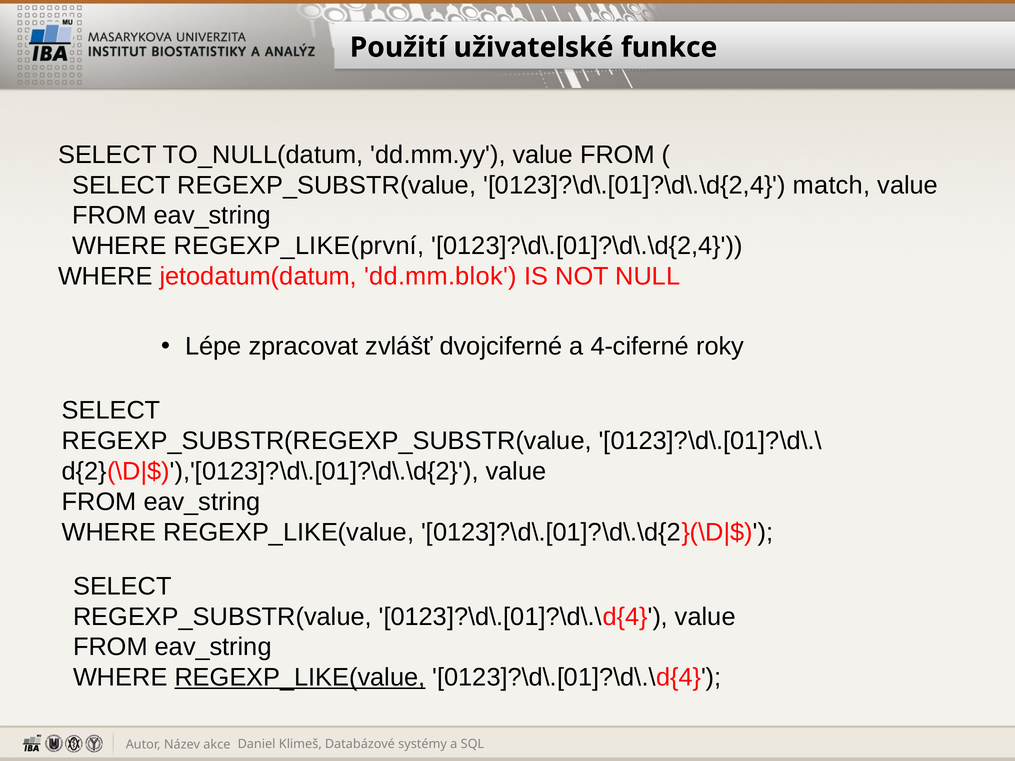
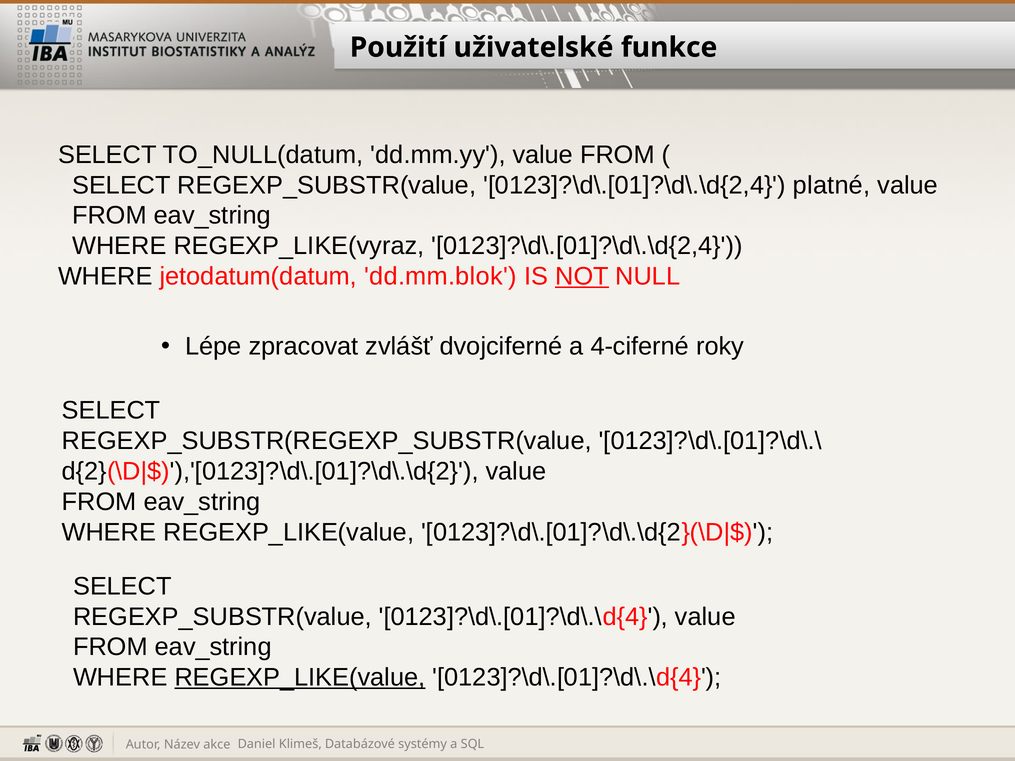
match: match -> platné
REGEXP_LIKE(první: REGEXP_LIKE(první -> REGEXP_LIKE(vyraz
NOT underline: none -> present
